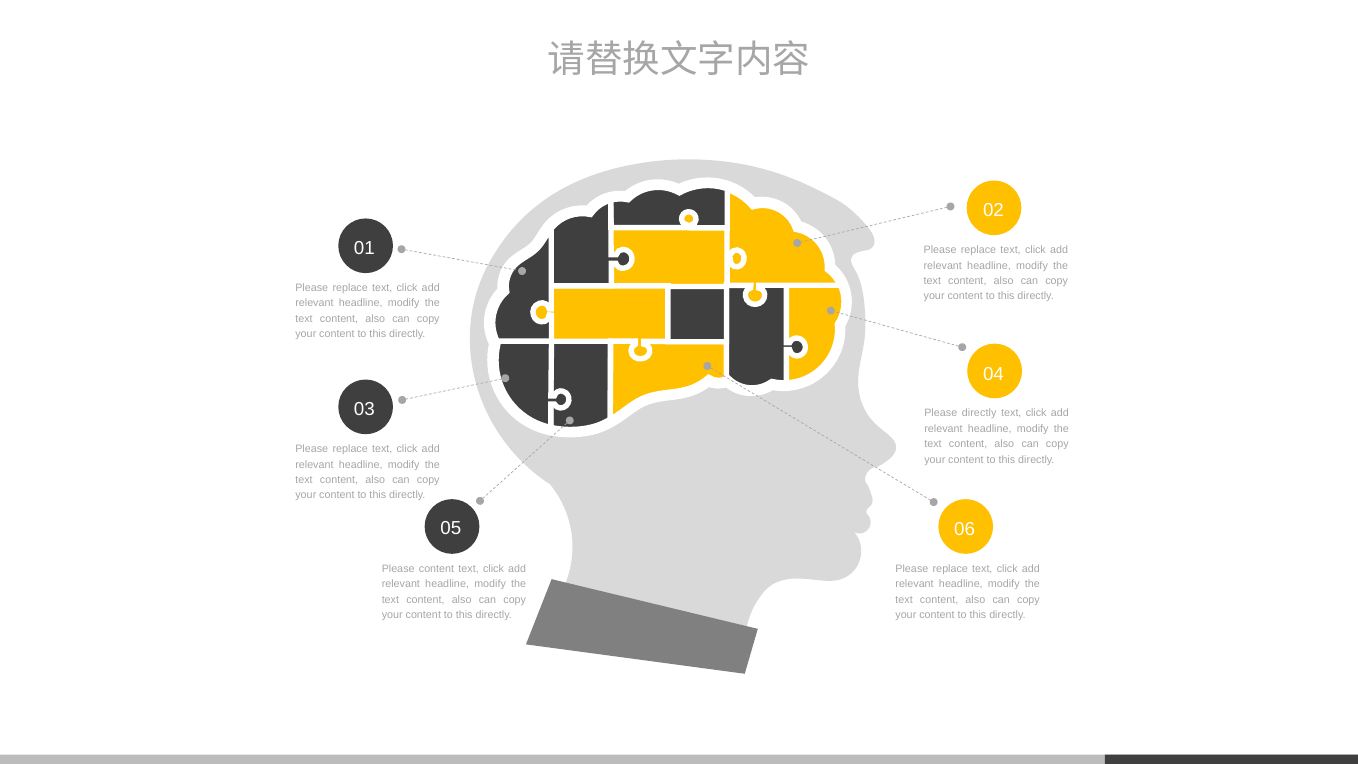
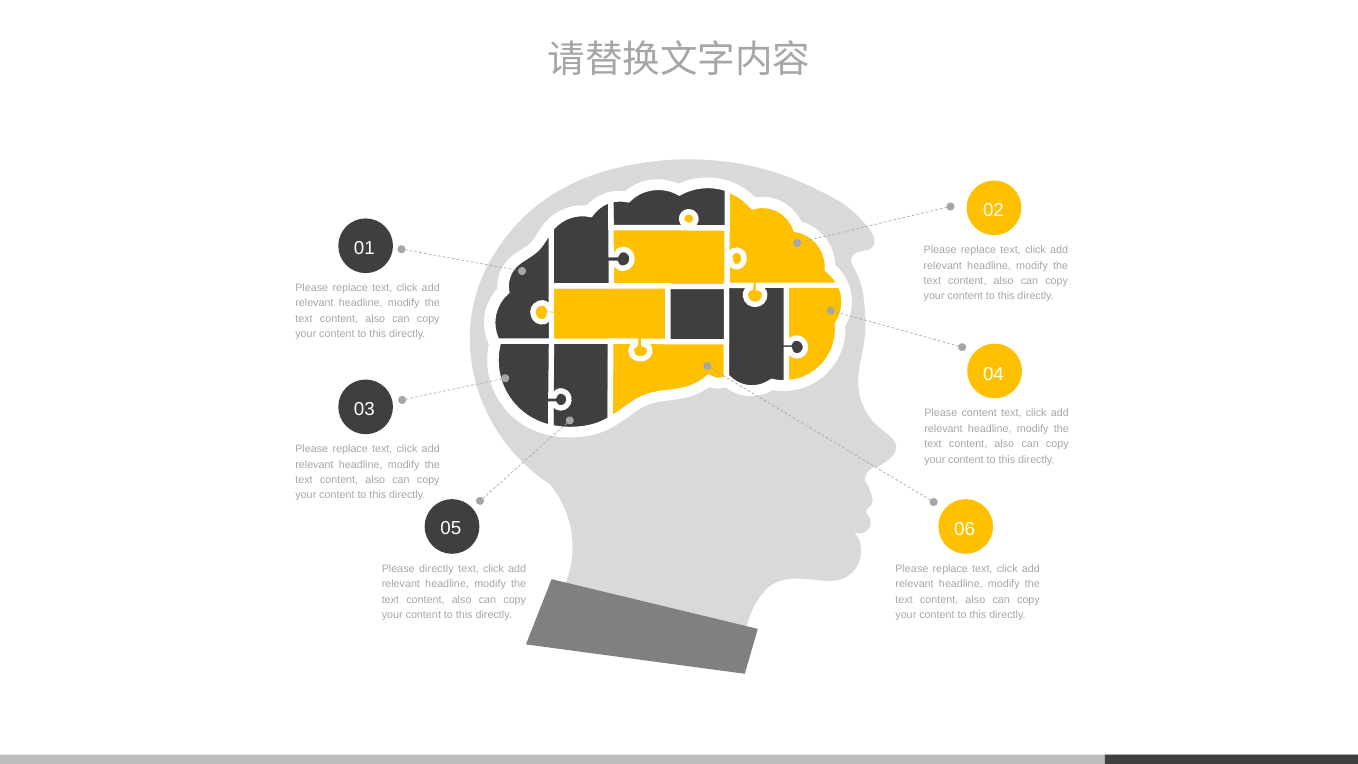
Please directly: directly -> content
Please content: content -> directly
